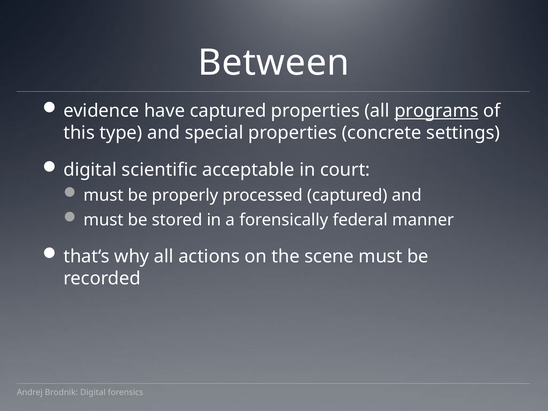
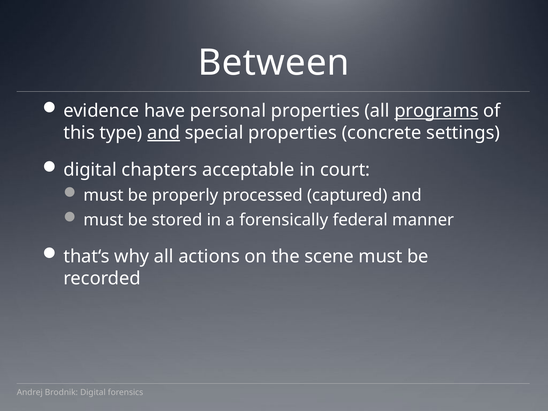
have captured: captured -> personal
and at (164, 133) underline: none -> present
scientific: scientific -> chapters
